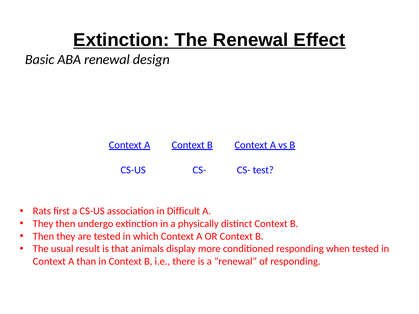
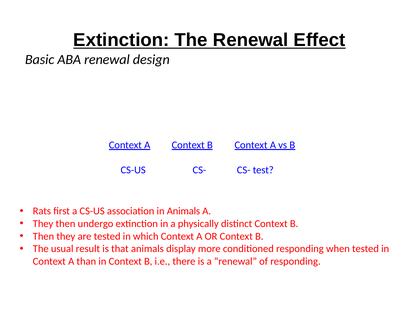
in Difficult: Difficult -> Animals
